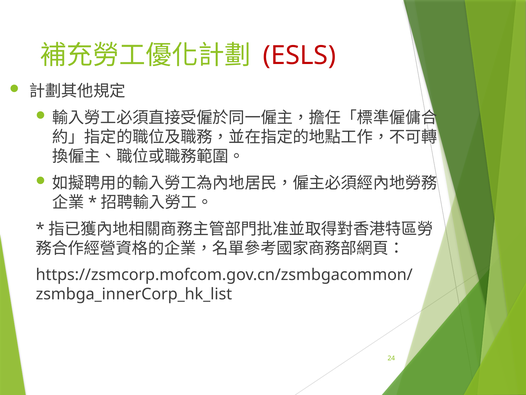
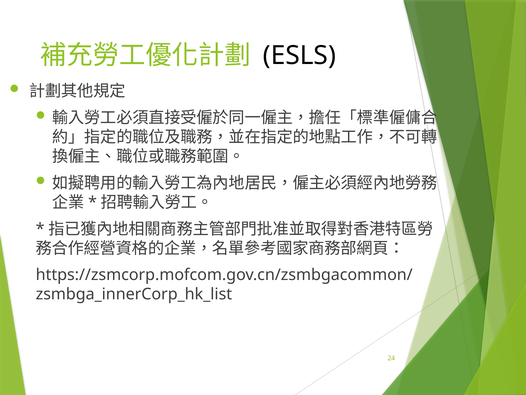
ESLS colour: red -> black
